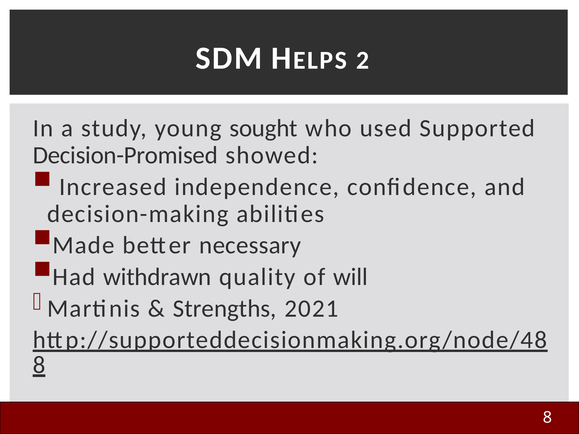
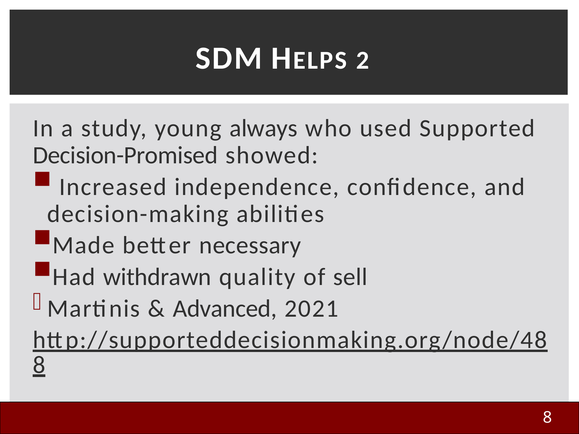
sought: sought -> always
will: will -> sell
Strengths: Strengths -> Advanced
